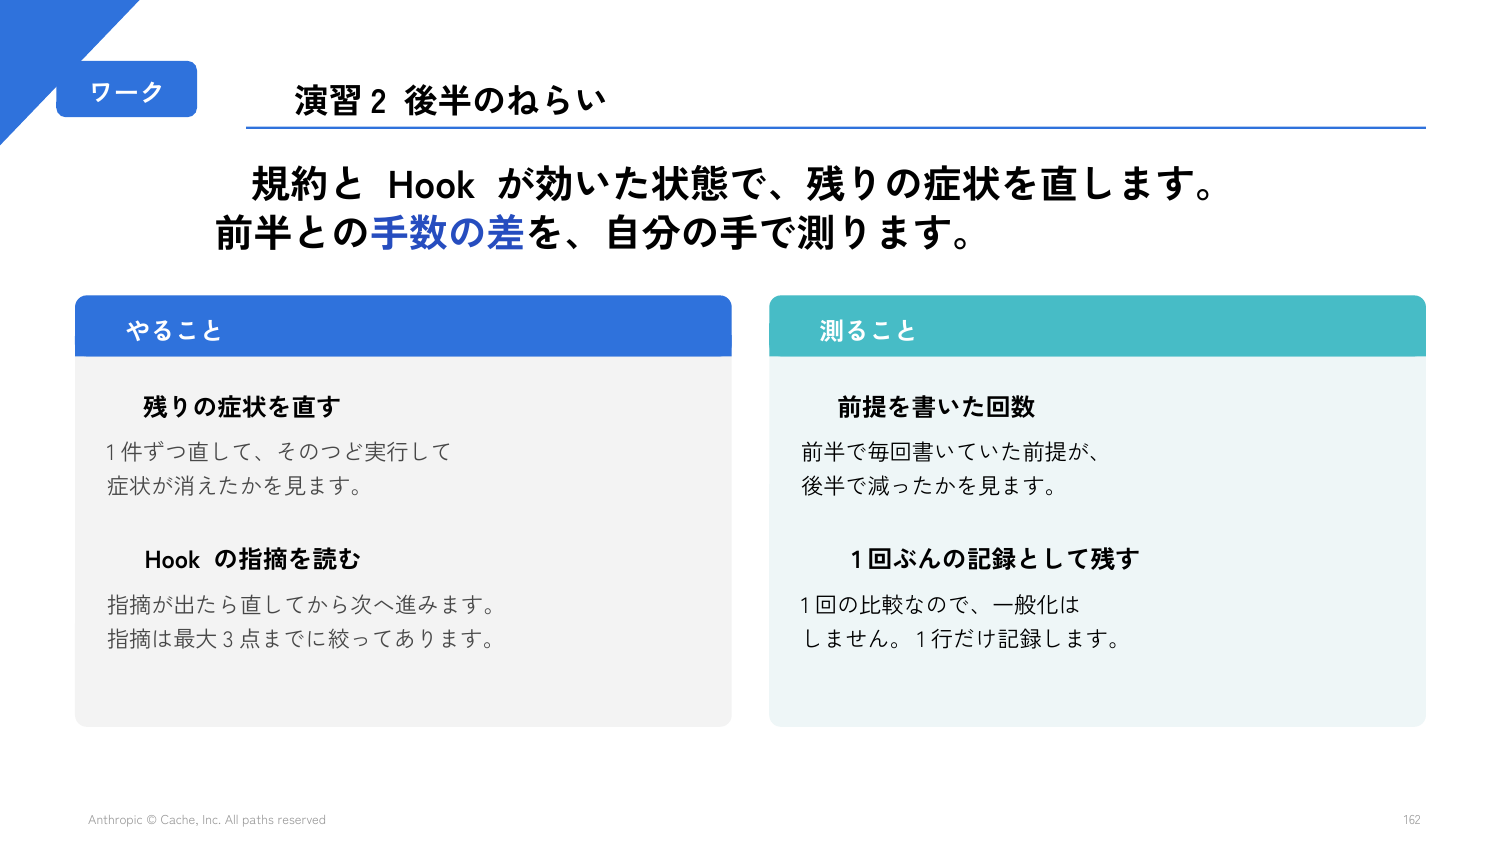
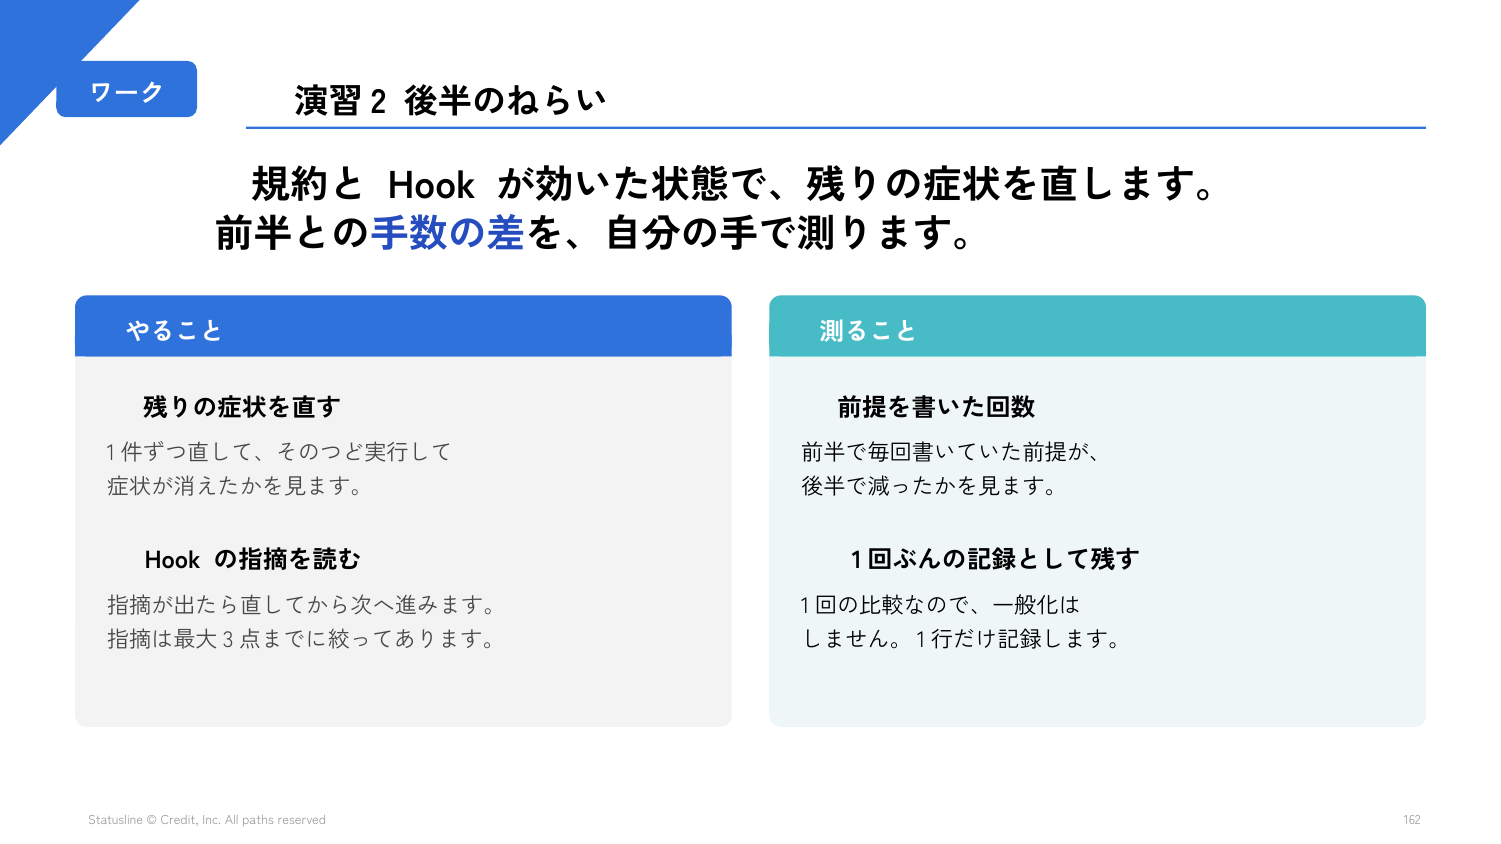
Anthropic: Anthropic -> Statusline
Cache: Cache -> Credit
